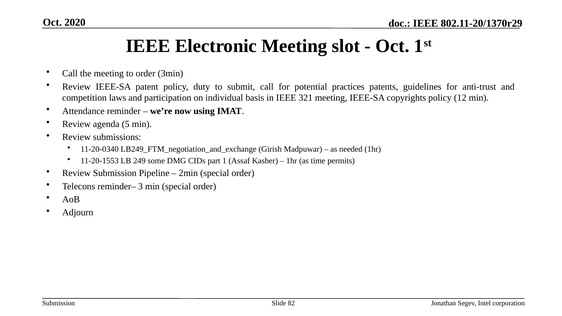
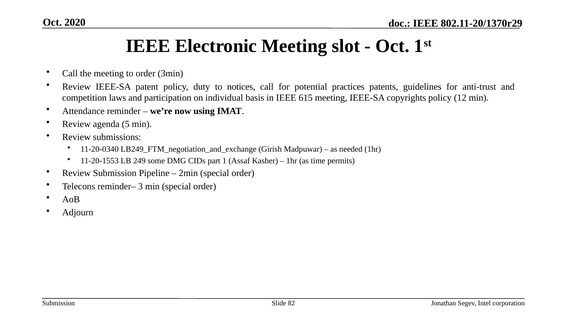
submit: submit -> notices
321: 321 -> 615
